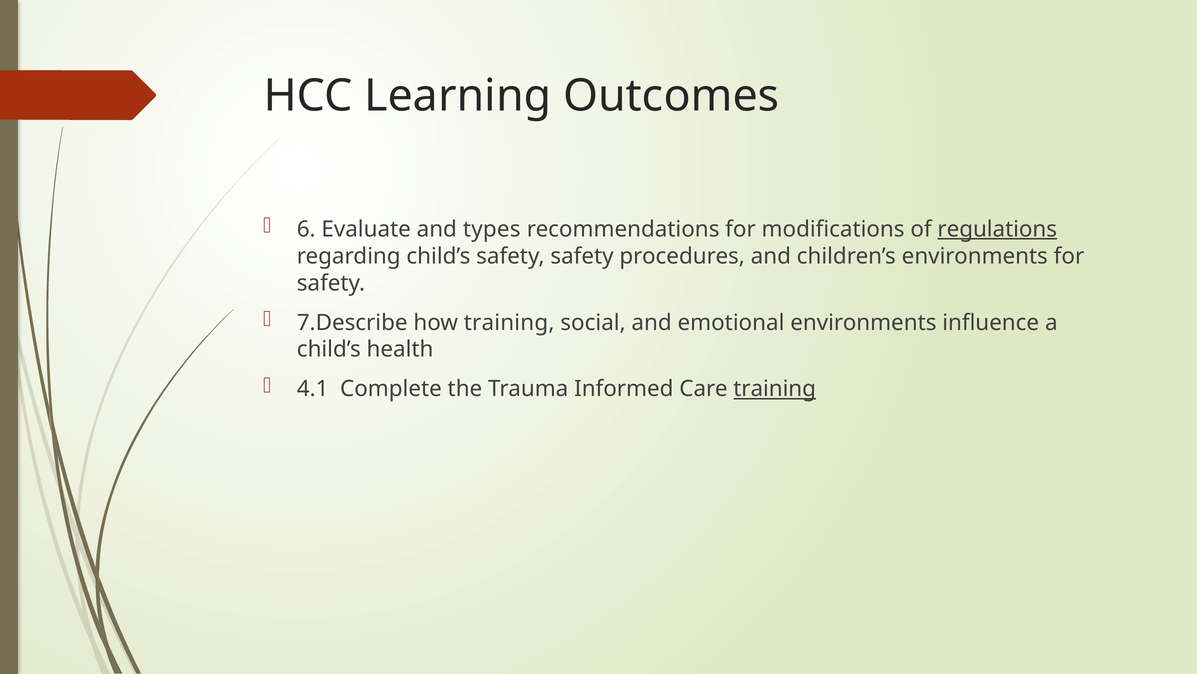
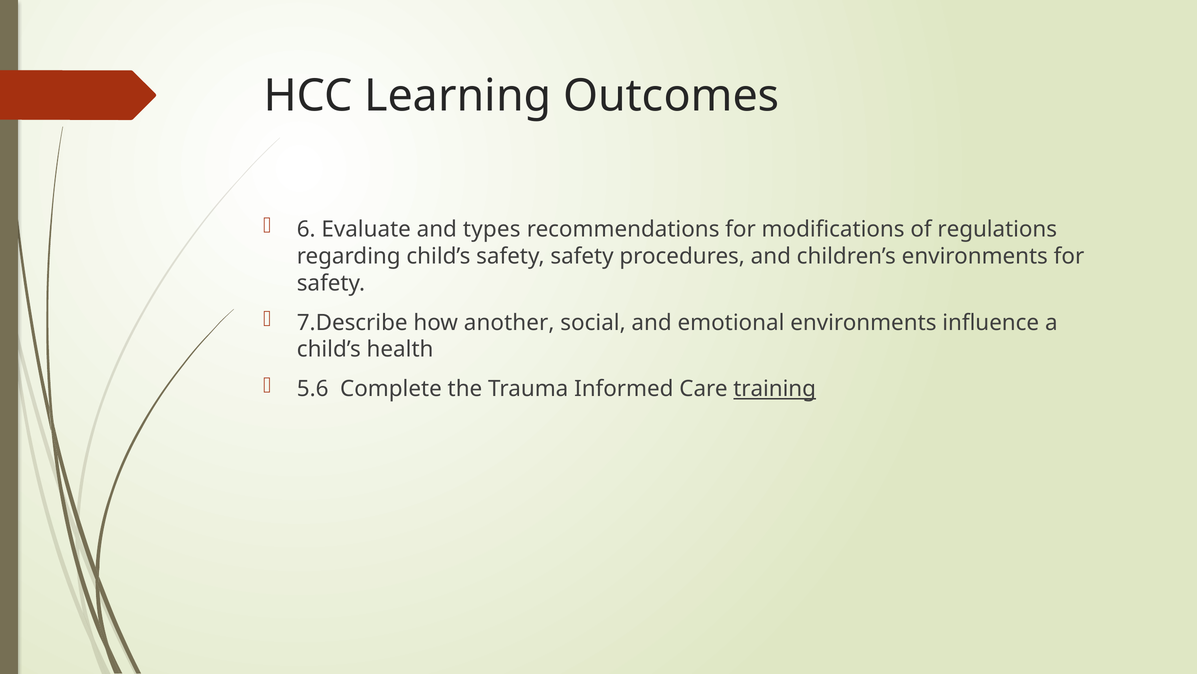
regulations underline: present -> none
how training: training -> another
4.1: 4.1 -> 5.6
